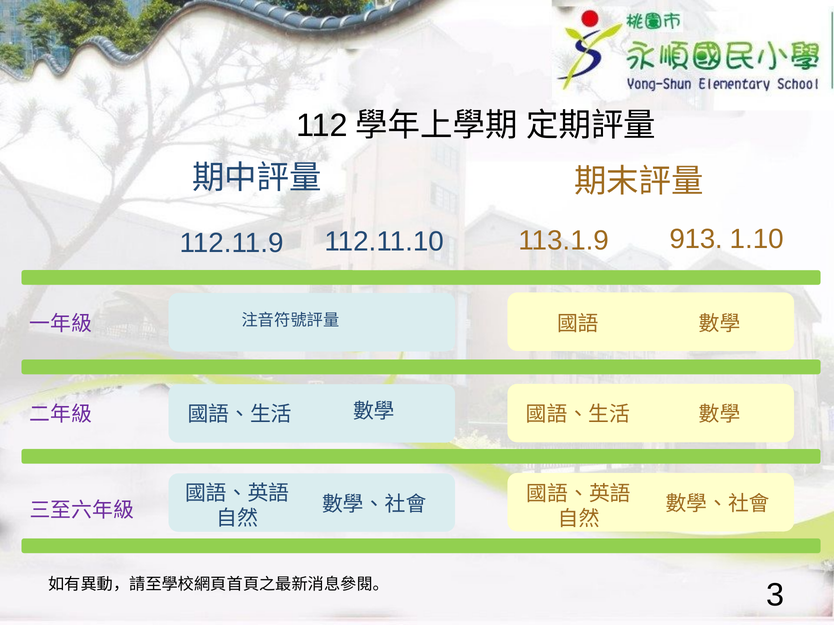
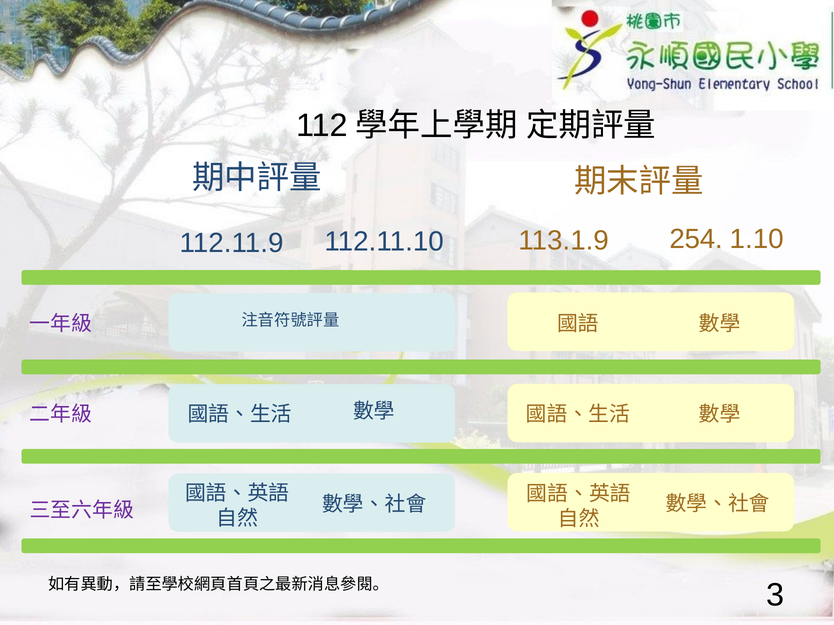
913: 913 -> 254
